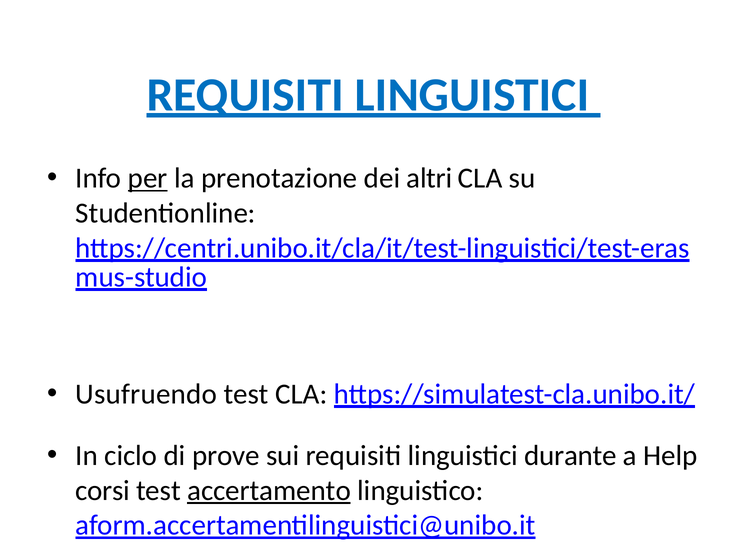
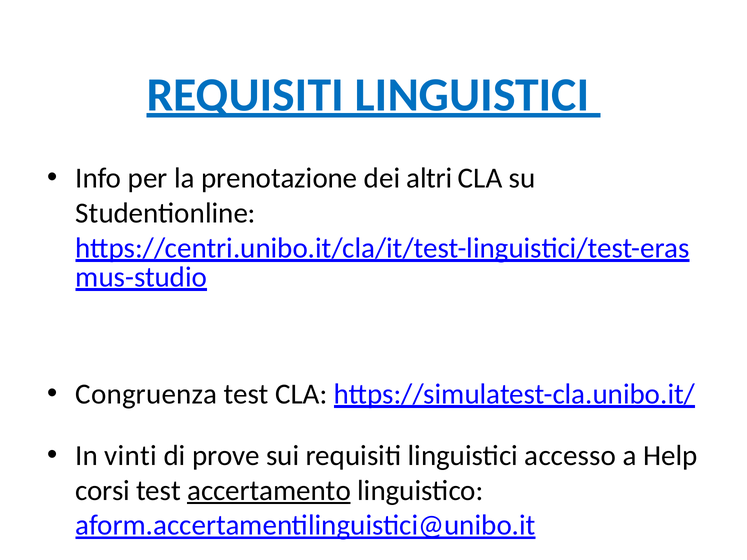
per underline: present -> none
Usufruendo: Usufruendo -> Congruenza
ciclo: ciclo -> vinti
durante: durante -> accesso
